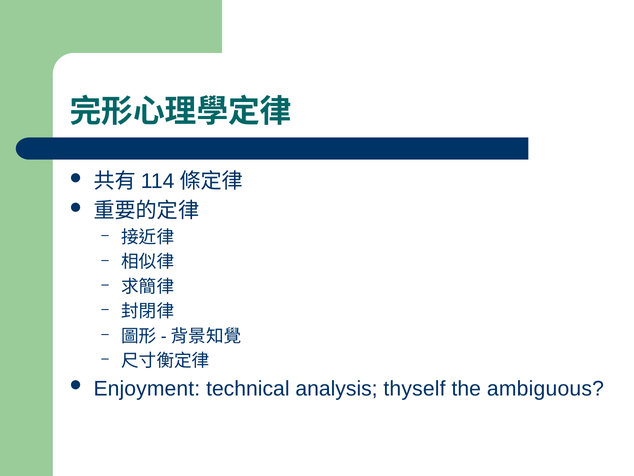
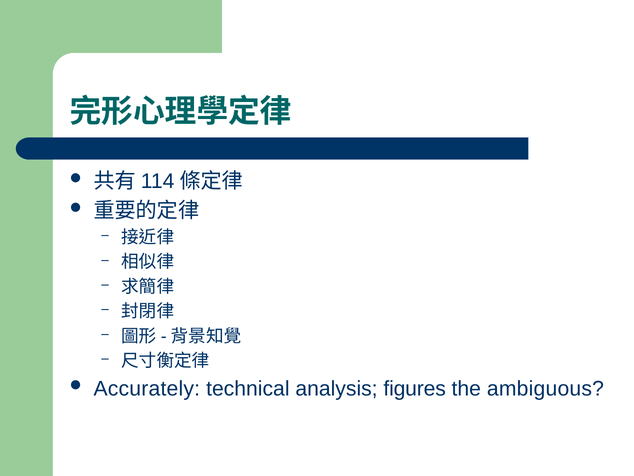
Enjoyment: Enjoyment -> Accurately
thyself: thyself -> figures
